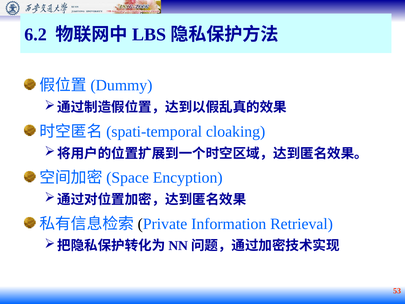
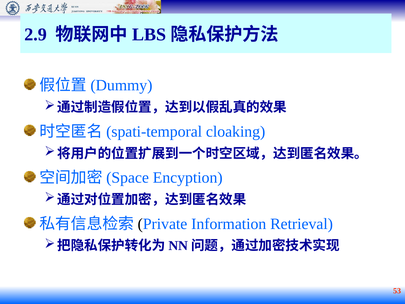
6.2: 6.2 -> 2.9
